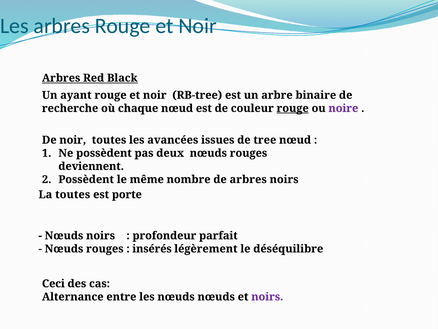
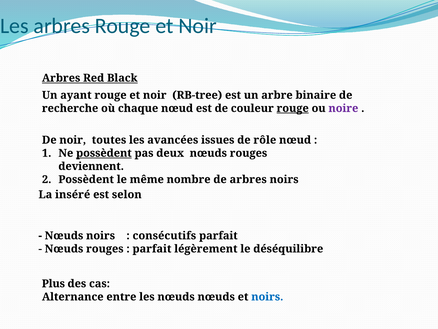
tree: tree -> rôle
possèdent at (104, 153) underline: none -> present
La toutes: toutes -> inséré
porte: porte -> selon
profondeur: profondeur -> consécutifs
insérés at (152, 248): insérés -> parfait
Ceci: Ceci -> Plus
noirs at (267, 296) colour: purple -> blue
